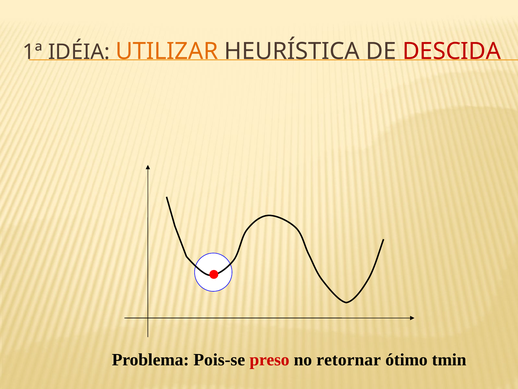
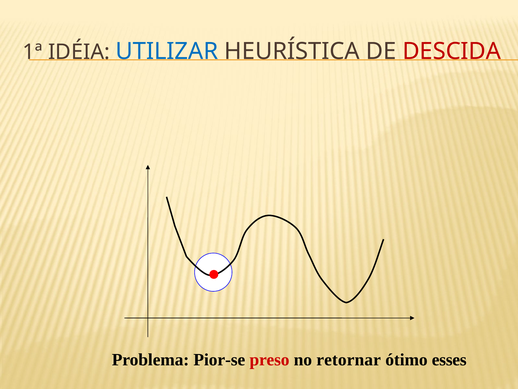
UTILIZAR colour: orange -> blue
Pois-se: Pois-se -> Pior-se
tmin: tmin -> esses
